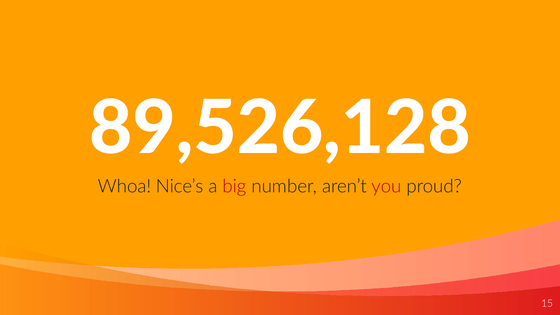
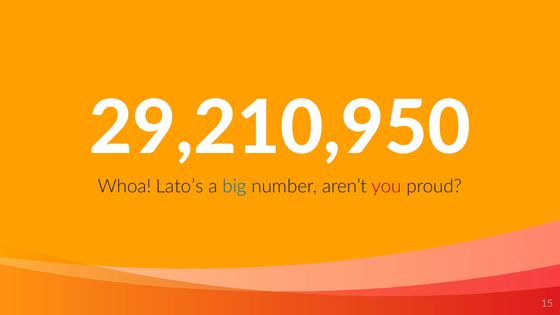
89,526,128: 89,526,128 -> 29,210,950
Nice’s: Nice’s -> Lato’s
big colour: red -> blue
